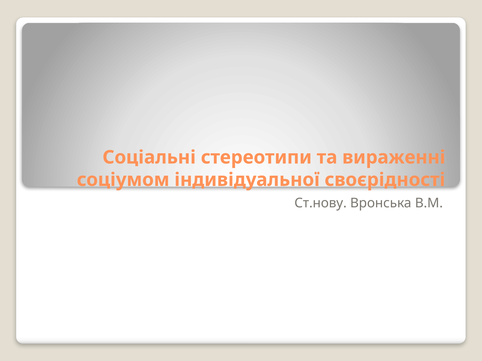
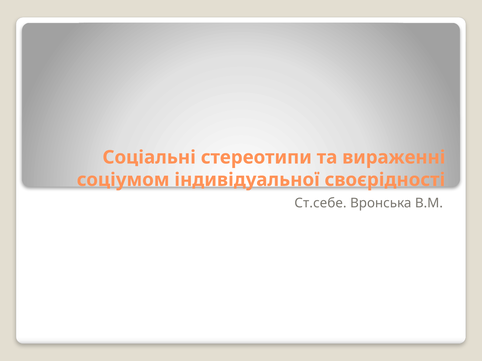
Ст.нову: Ст.нову -> Ст.себе
